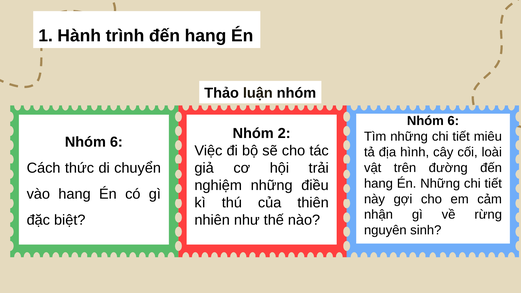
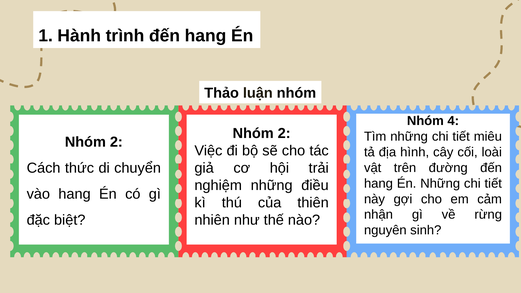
6 at (453, 121): 6 -> 4
6 at (116, 142): 6 -> 2
